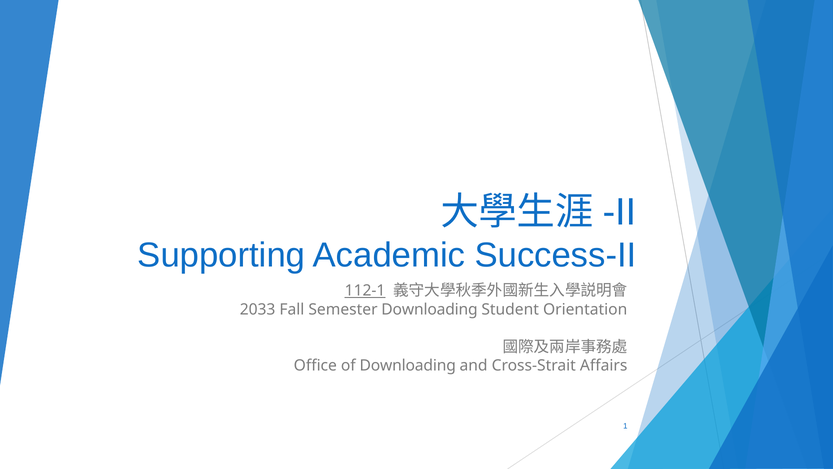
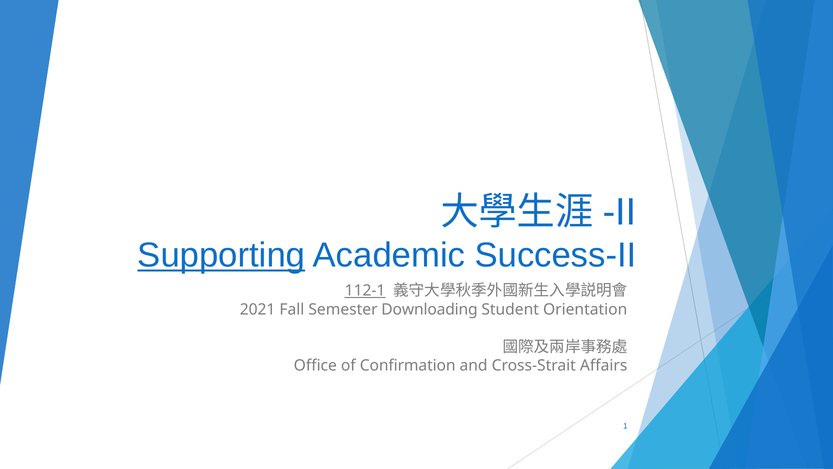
Supporting underline: none -> present
2033: 2033 -> 2021
of Downloading: Downloading -> Confirmation
